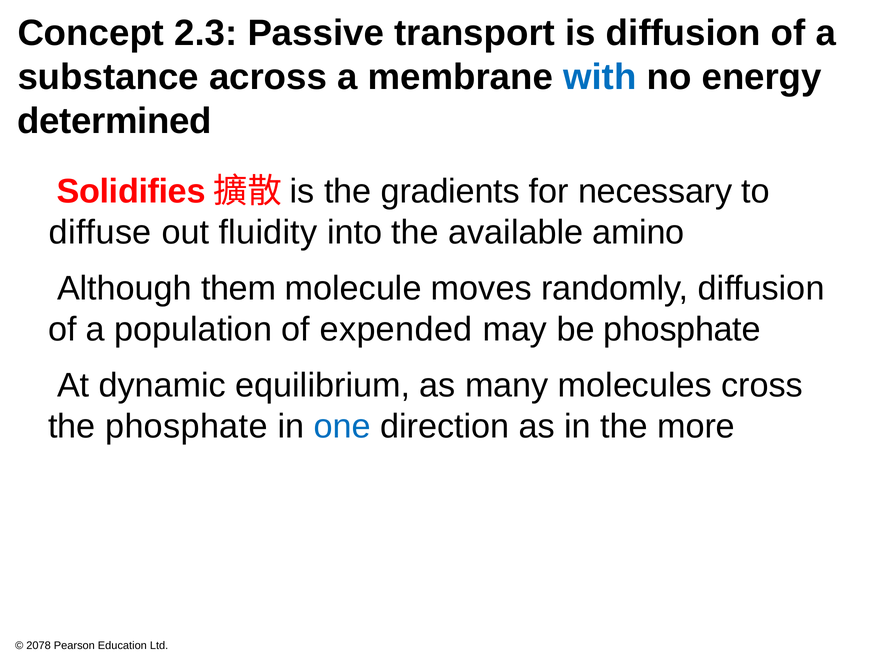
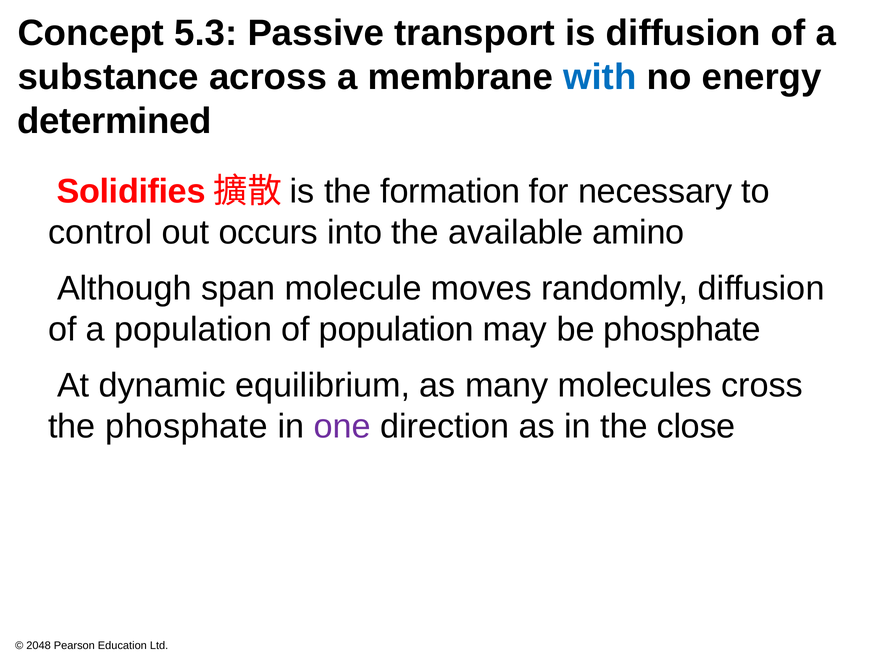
2.3: 2.3 -> 5.3
gradients: gradients -> formation
diffuse: diffuse -> control
fluidity: fluidity -> occurs
them: them -> span
of expended: expended -> population
one colour: blue -> purple
more: more -> close
2078: 2078 -> 2048
